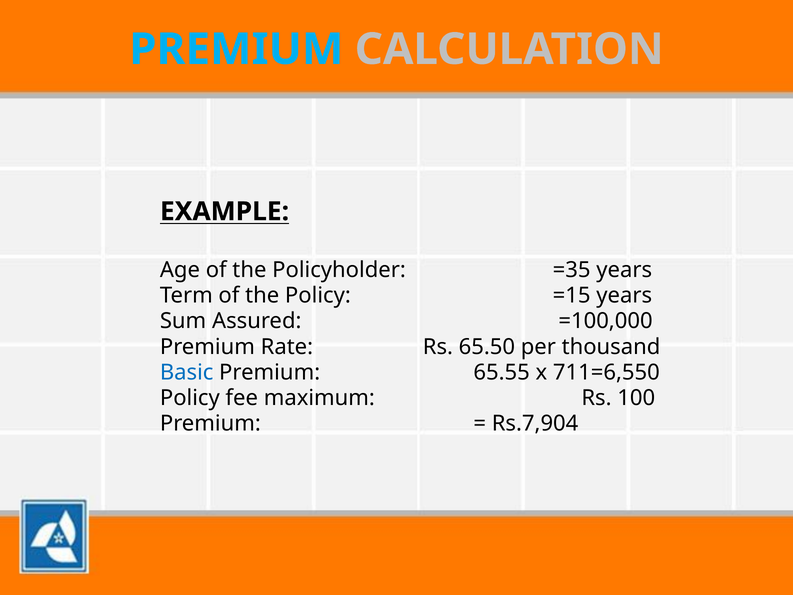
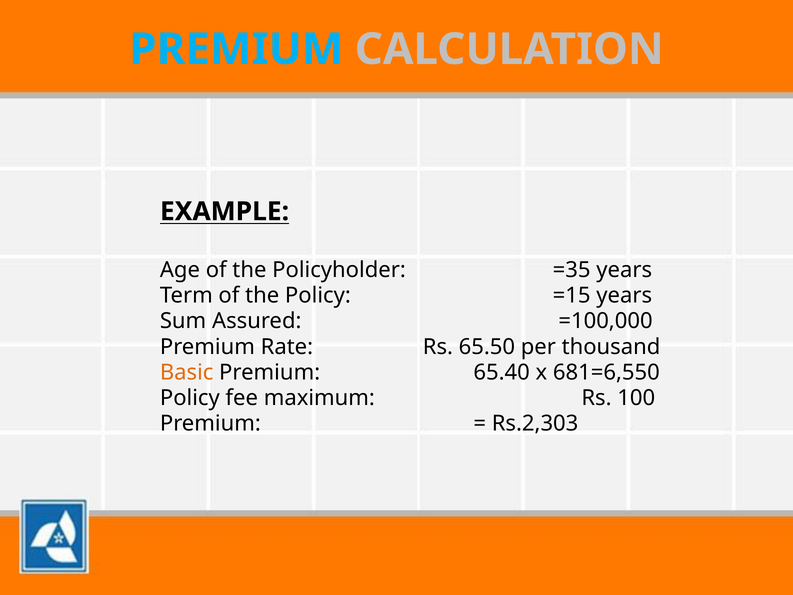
Basic colour: blue -> orange
65.55: 65.55 -> 65.40
711=6,550: 711=6,550 -> 681=6,550
Rs.7,904: Rs.7,904 -> Rs.2,303
